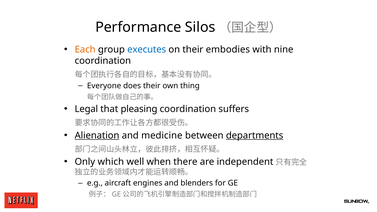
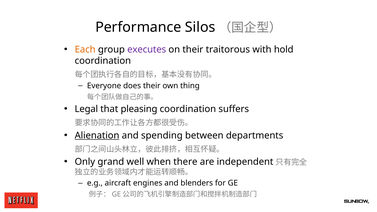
executes colour: blue -> purple
embodies: embodies -> traitorous
nine: nine -> hold
medicine: medicine -> spending
departments underline: present -> none
which: which -> grand
